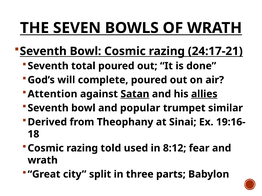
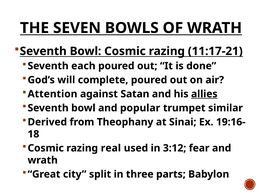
24:17-21: 24:17-21 -> 11:17-21
total: total -> each
Satan underline: present -> none
told: told -> real
8:12: 8:12 -> 3:12
